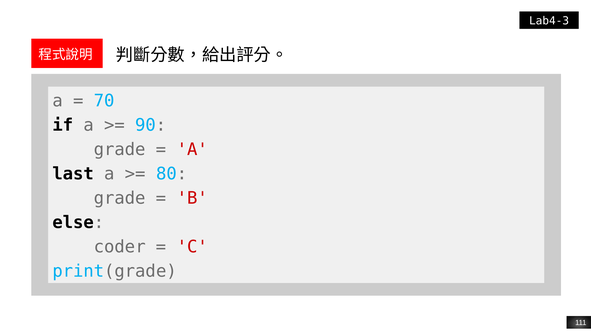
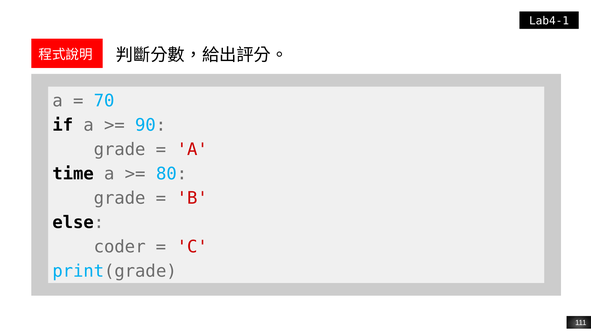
Lab4-3: Lab4-3 -> Lab4-1
last: last -> time
